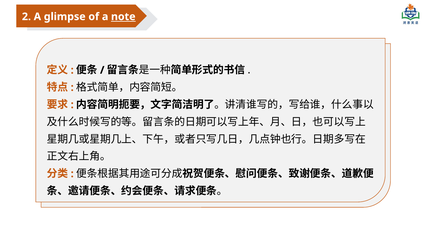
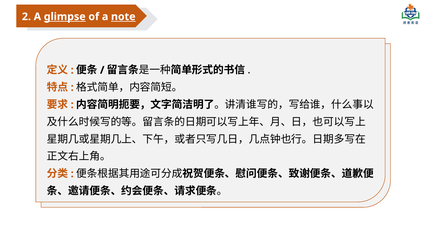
glimpse underline: none -> present
